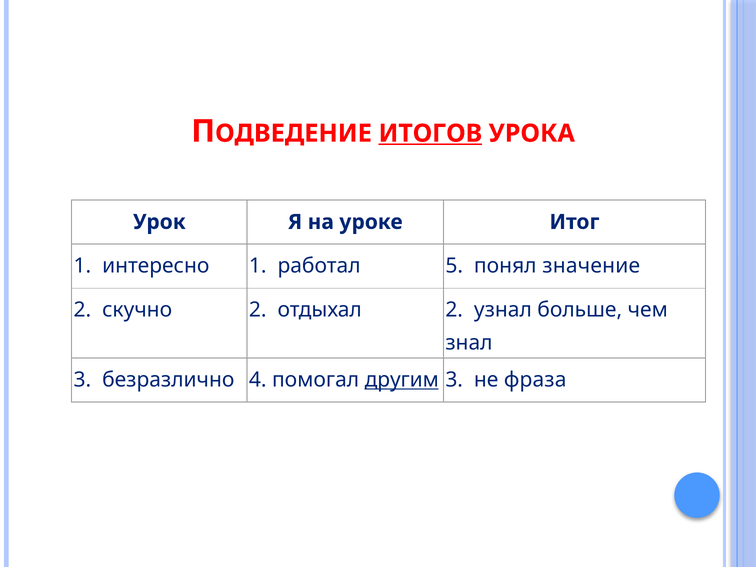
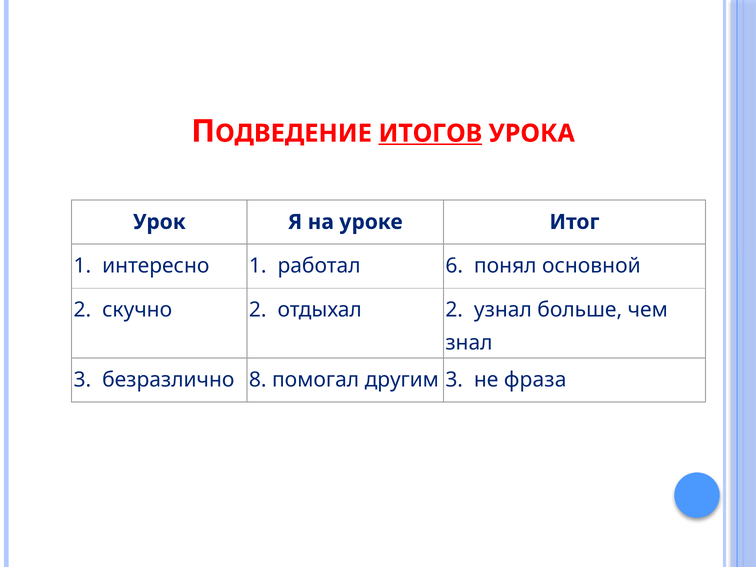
5: 5 -> 6
значение: значение -> основной
4: 4 -> 8
другим underline: present -> none
